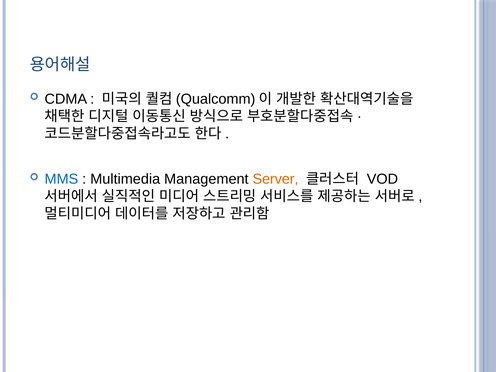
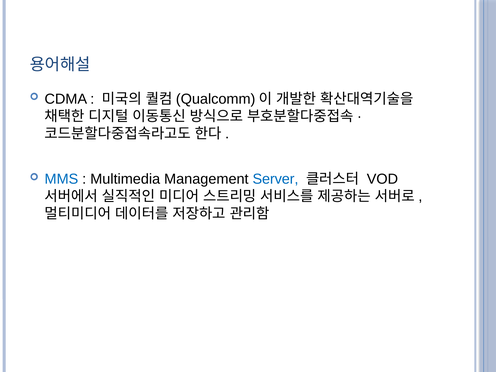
Server colour: orange -> blue
